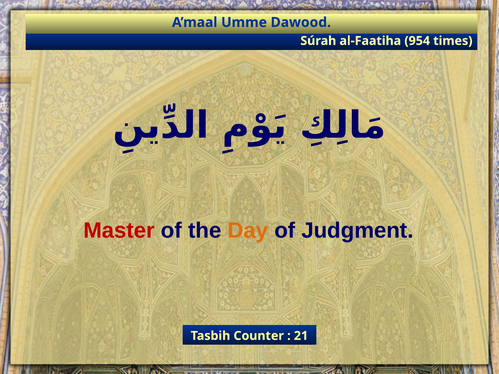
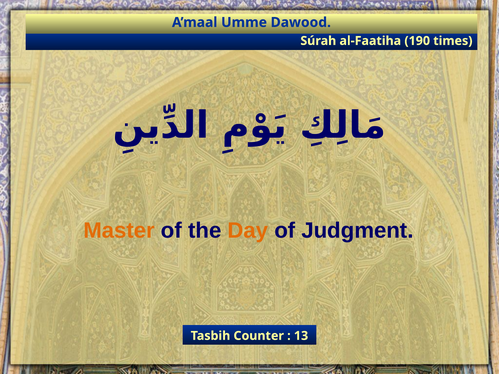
954: 954 -> 190
Master colour: red -> orange
21: 21 -> 13
